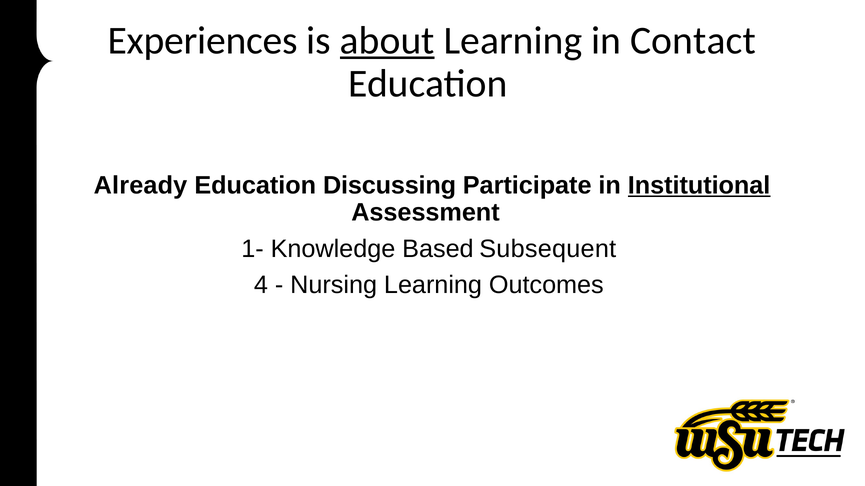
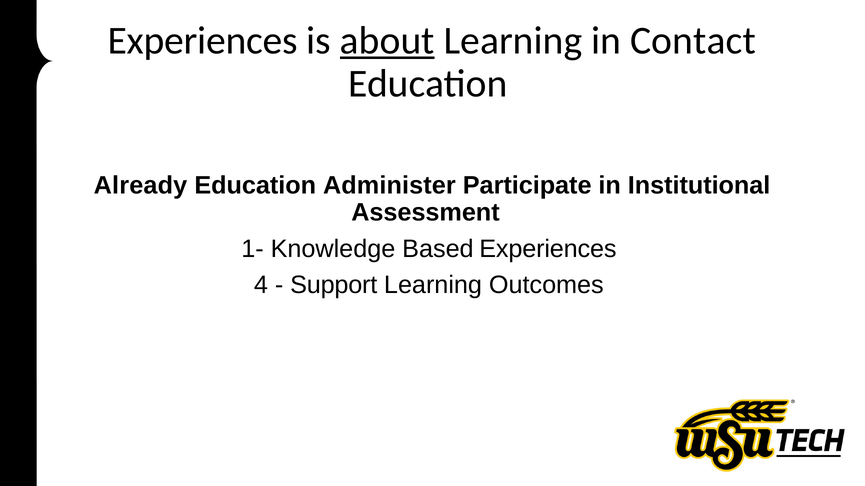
Discussing: Discussing -> Administer
Institutional underline: present -> none
Based Subsequent: Subsequent -> Experiences
Nursing: Nursing -> Support
